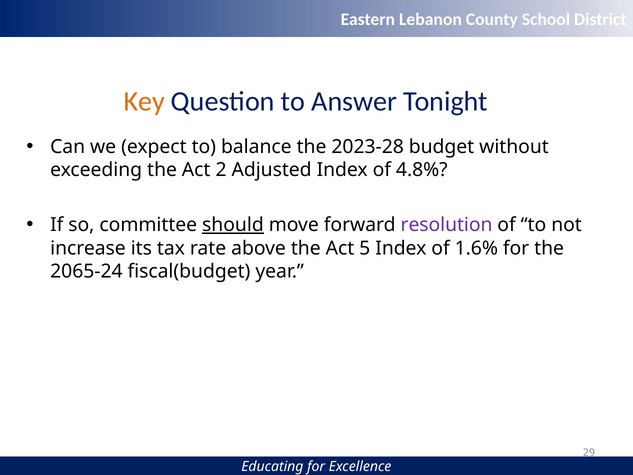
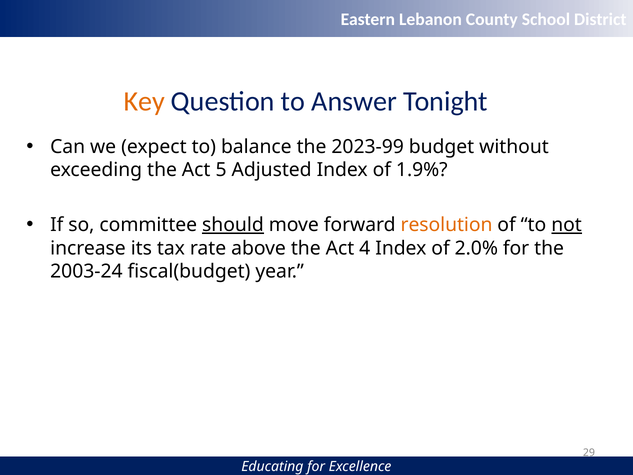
2023-28: 2023-28 -> 2023-99
2: 2 -> 5
4.8%: 4.8% -> 1.9%
resolution colour: purple -> orange
not underline: none -> present
5: 5 -> 4
1.6%: 1.6% -> 2.0%
2065-24: 2065-24 -> 2003-24
